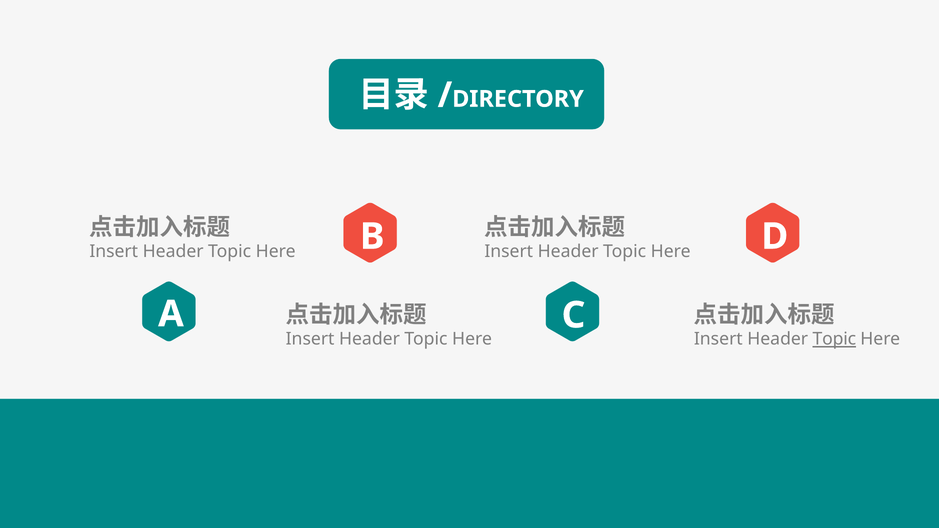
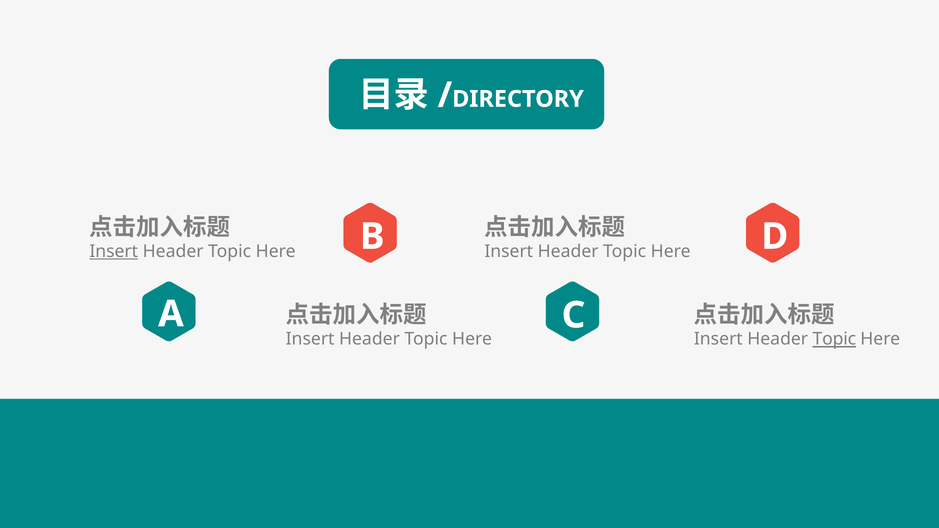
Insert at (114, 252) underline: none -> present
